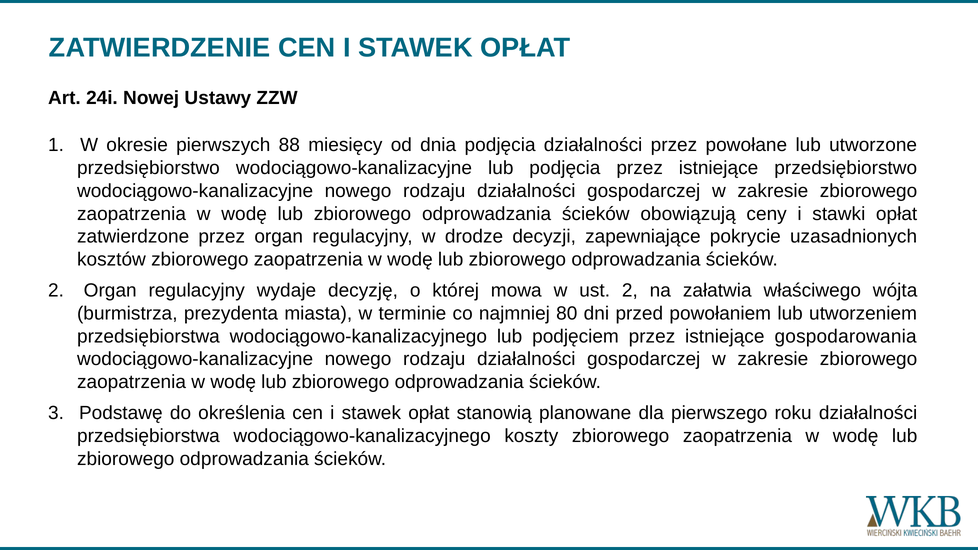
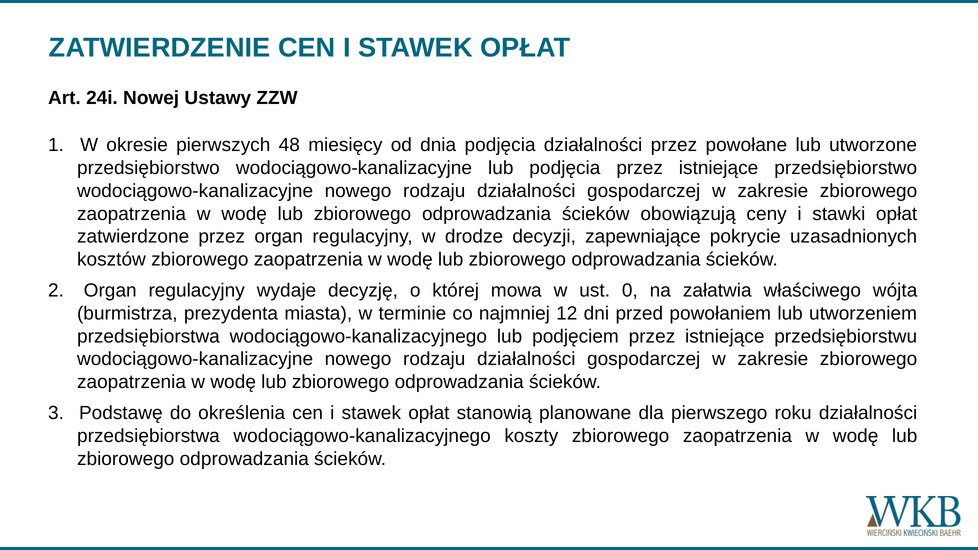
88: 88 -> 48
ust 2: 2 -> 0
80: 80 -> 12
gospodarowania: gospodarowania -> przedsiębiorstwu
